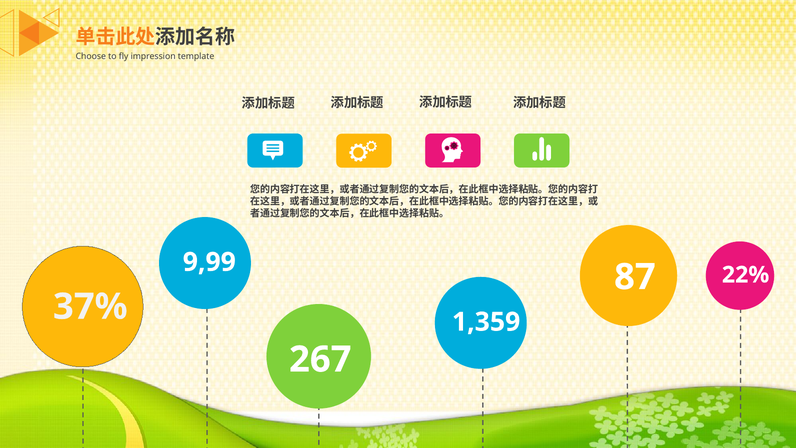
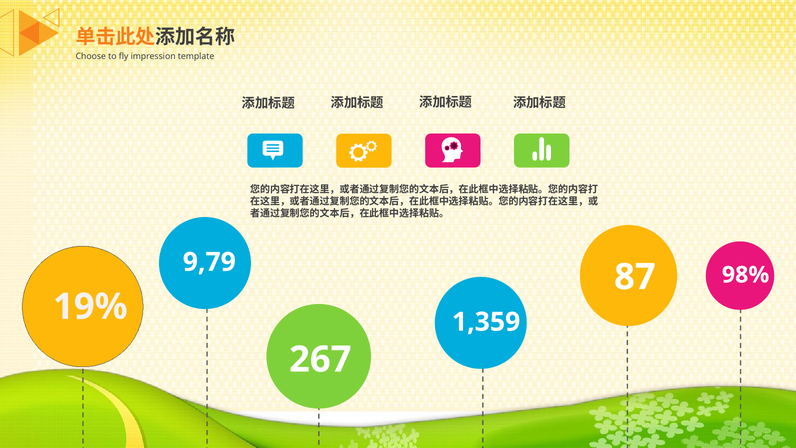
9,99: 9,99 -> 9,79
22%: 22% -> 98%
37%: 37% -> 19%
